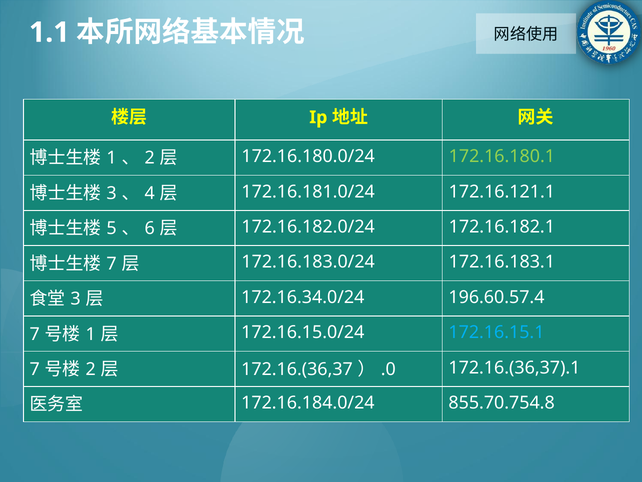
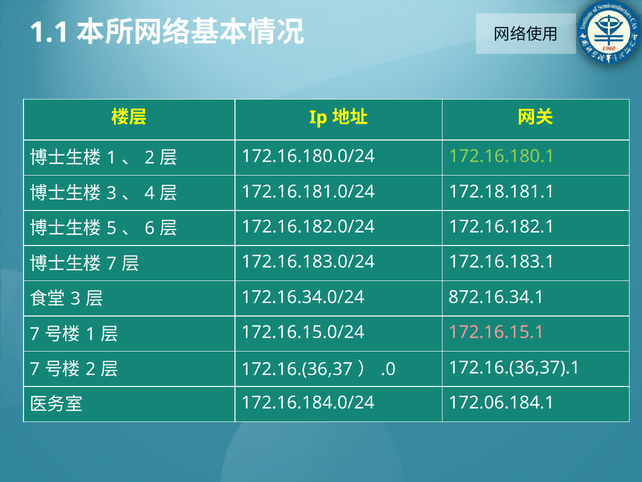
172.16.121.1: 172.16.121.1 -> 172.18.181.1
196.60.57.4: 196.60.57.4 -> 872.16.34.1
172.16.15.1 colour: light blue -> pink
855.70.754.8: 855.70.754.8 -> 172.06.184.1
